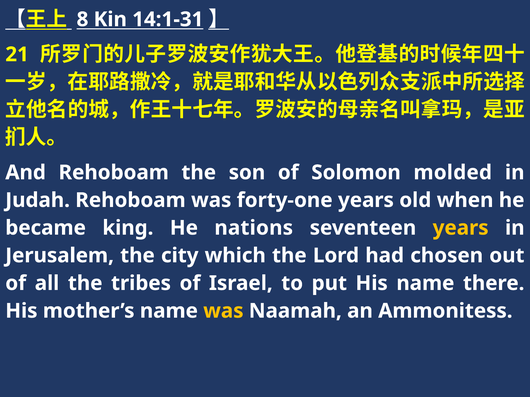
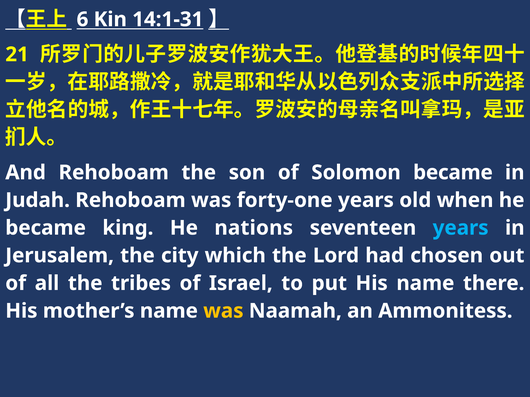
8: 8 -> 6
Solomon molded: molded -> became
years at (461, 228) colour: yellow -> light blue
